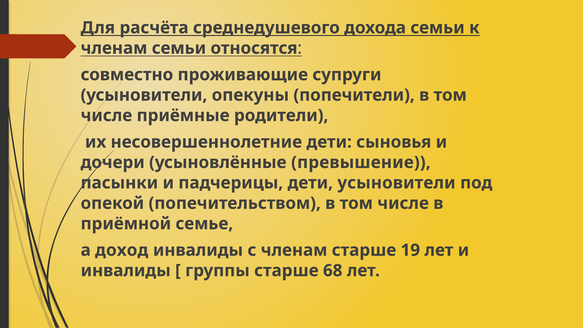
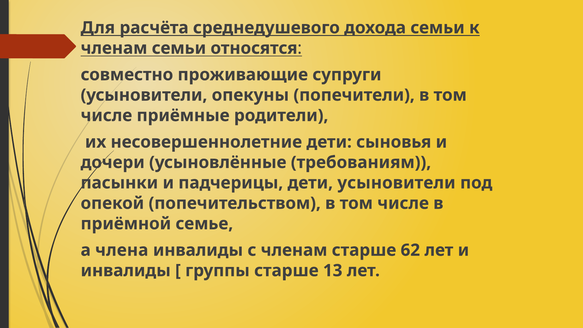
превышение: превышение -> требованиям
доход: доход -> члена
19: 19 -> 62
68: 68 -> 13
